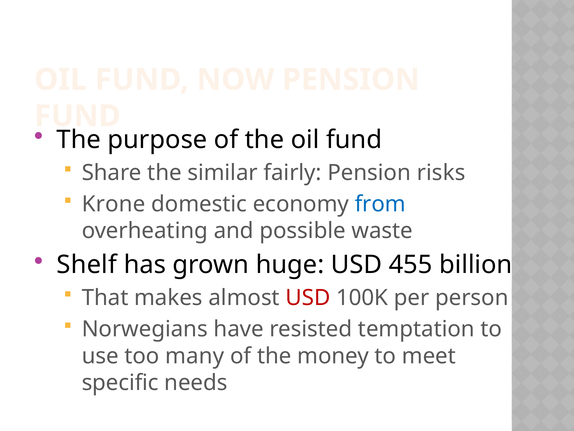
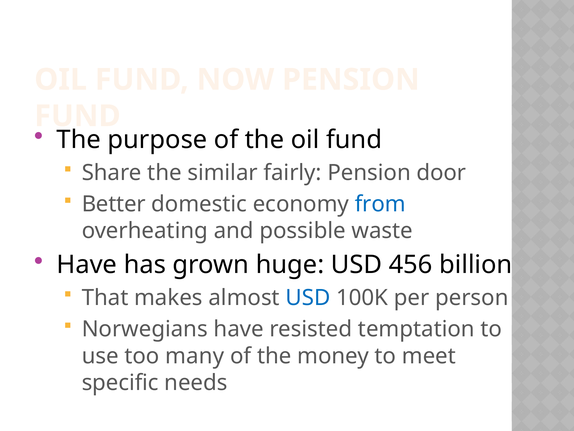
risks: risks -> door
Krone: Krone -> Better
Shelf at (87, 265): Shelf -> Have
455: 455 -> 456
USD at (308, 298) colour: red -> blue
